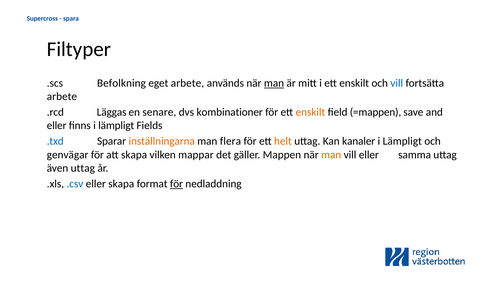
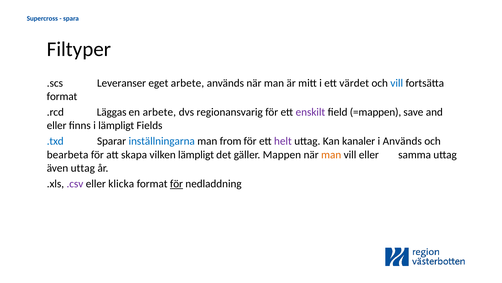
Befolkning: Befolkning -> Leveranser
man at (274, 83) underline: present -> none
i ett enskilt: enskilt -> värdet
arbete at (62, 96): arbete -> format
en senare: senare -> arbete
kombinationer: kombinationer -> regionansvarig
enskilt at (310, 112) colour: orange -> purple
inställningarna colour: orange -> blue
flera: flera -> from
helt colour: orange -> purple
Lämpligt at (402, 141): Lämpligt -> Används
genvägar: genvägar -> bearbeta
vilken mappar: mappar -> lämpligt
.csv colour: blue -> purple
eller skapa: skapa -> klicka
